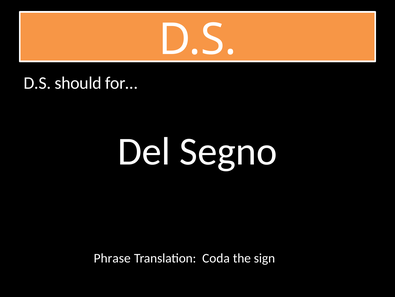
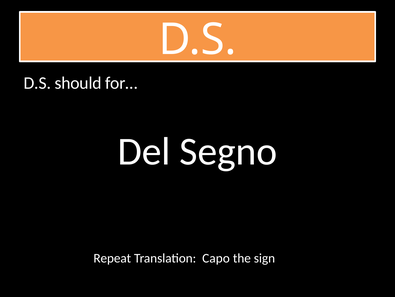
Phrase: Phrase -> Repeat
Coda: Coda -> Capo
